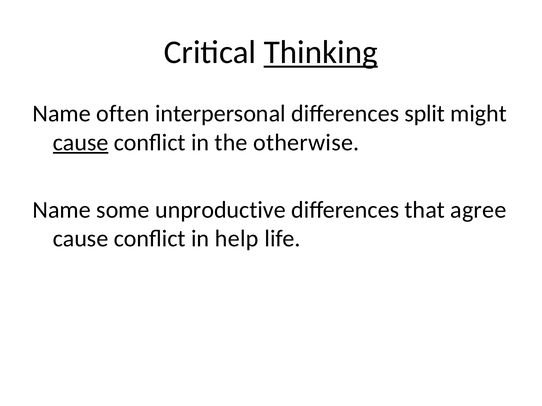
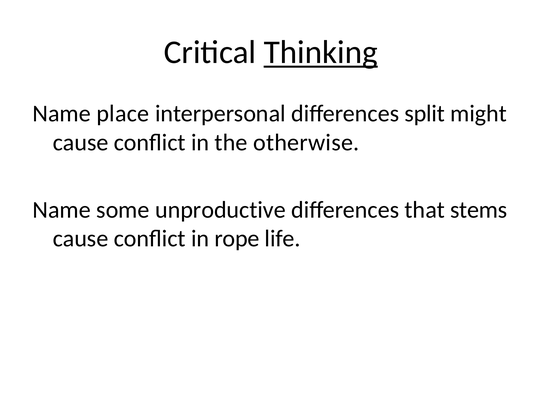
often: often -> place
cause at (81, 143) underline: present -> none
agree: agree -> stems
help: help -> rope
